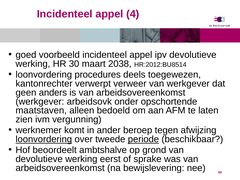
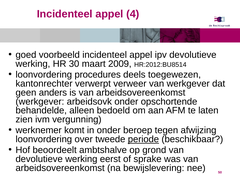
2038: 2038 -> 2009
maatstaven: maatstaven -> behandelde
in ander: ander -> onder
loonvordering at (44, 139) underline: present -> none
